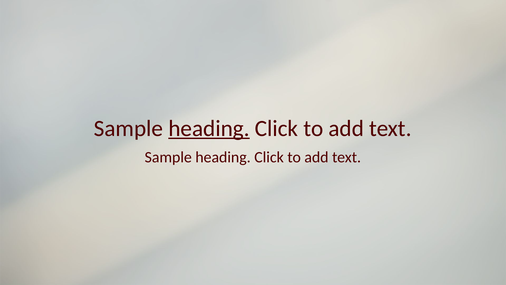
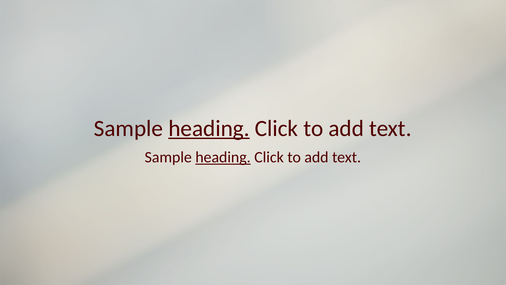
heading at (223, 157) underline: none -> present
